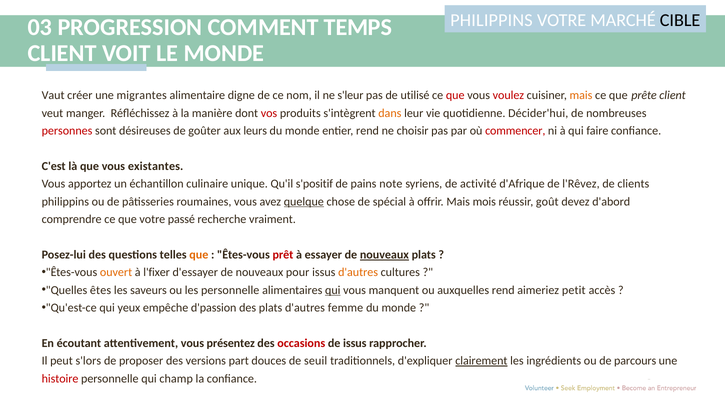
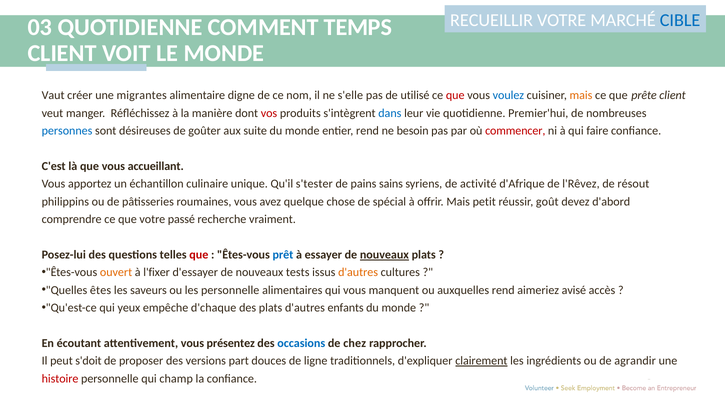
PHILIPPINS at (491, 20): PHILIPPINS -> RECUEILLIR
CIBLE colour: black -> blue
03 PROGRESSION: PROGRESSION -> QUOTIDIENNE
s'leur: s'leur -> s'elle
voulez colour: red -> blue
dans colour: orange -> blue
Décider'hui: Décider'hui -> Premier'hui
personnes colour: red -> blue
leurs: leurs -> suite
choisir: choisir -> besoin
existantes: existantes -> accueillant
s'positif: s'positif -> s'tester
note: note -> sains
clients: clients -> résout
quelque underline: present -> none
mois: mois -> petit
que at (199, 255) colour: orange -> red
prêt colour: red -> blue
pour: pour -> tests
qui at (333, 290) underline: present -> none
petit: petit -> avisé
d'passion: d'passion -> d'chaque
femme: femme -> enfants
occasions colour: red -> blue
de issus: issus -> chez
s'lors: s'lors -> s'doit
seuil: seuil -> ligne
parcours: parcours -> agrandir
